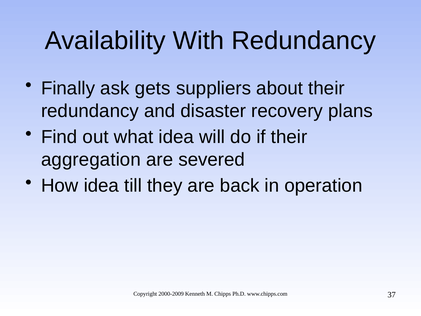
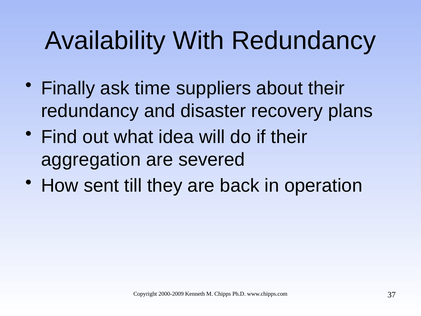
gets: gets -> time
How idea: idea -> sent
